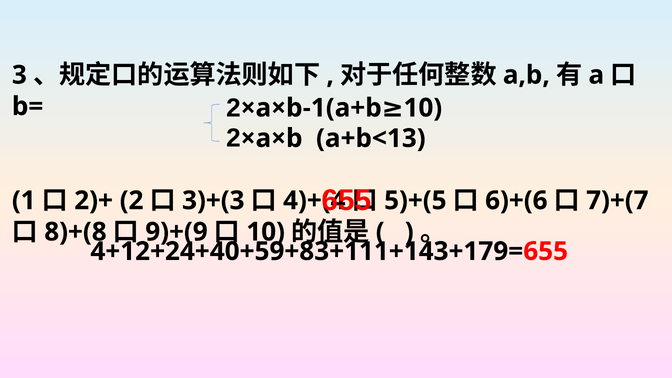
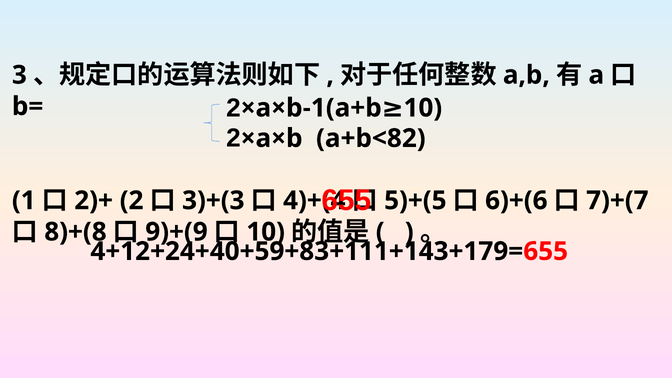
a+b<13: a+b<13 -> a+b<82
